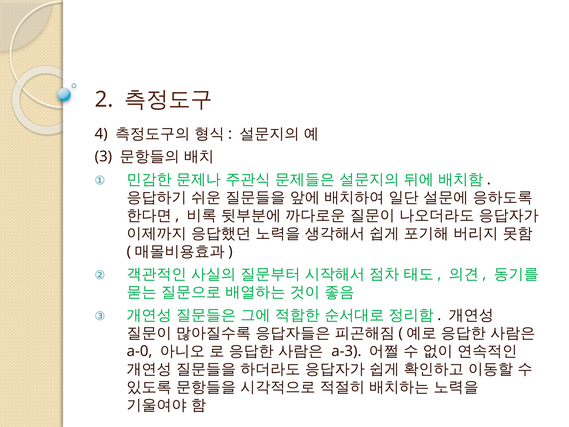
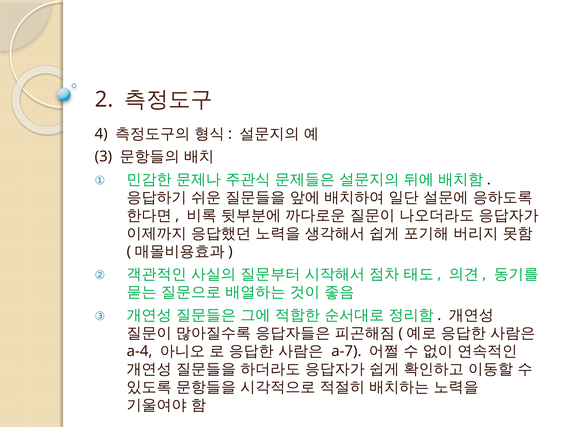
a-0: a-0 -> a-4
a-3: a-3 -> a-7
